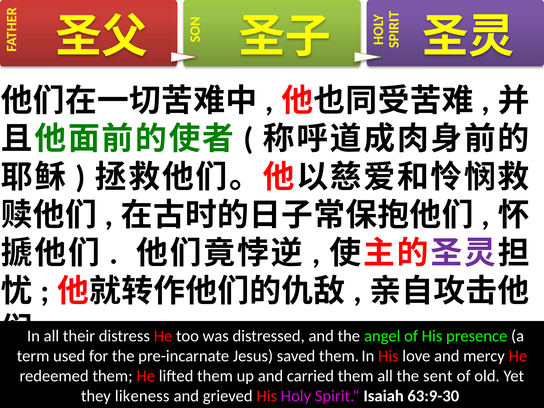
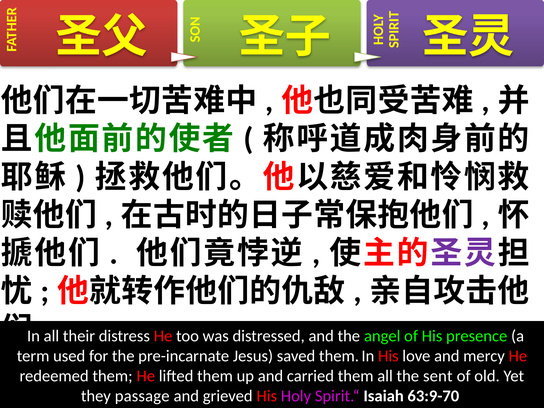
likeness: likeness -> passage
63:9-30: 63:9-30 -> 63:9-70
